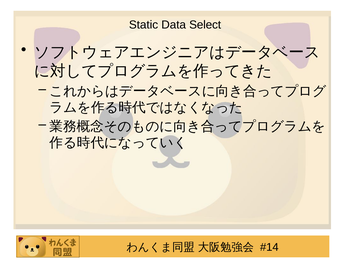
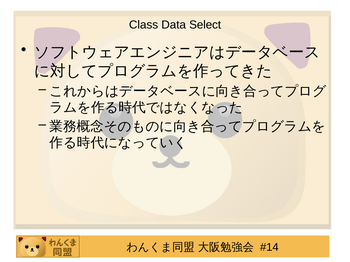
Static: Static -> Class
